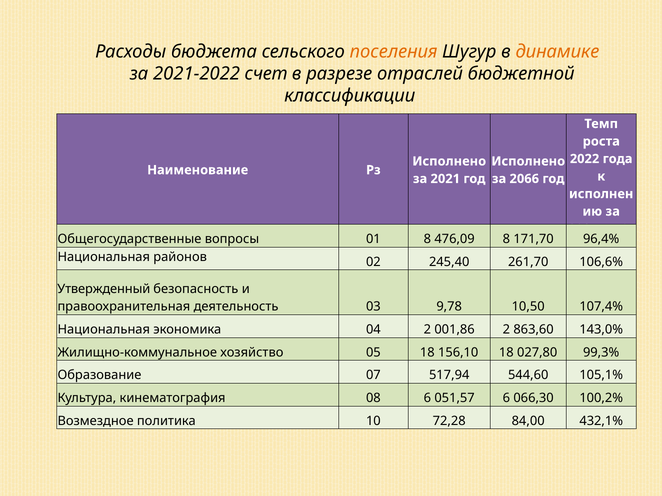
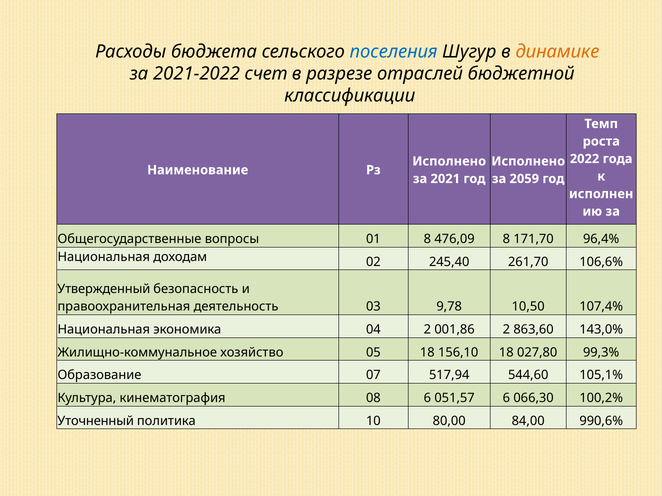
поселения colour: orange -> blue
2066: 2066 -> 2059
районов: районов -> доходам
Возмездное: Возмездное -> Уточненный
72,28: 72,28 -> 80,00
432,1%: 432,1% -> 990,6%
